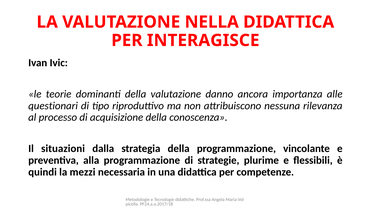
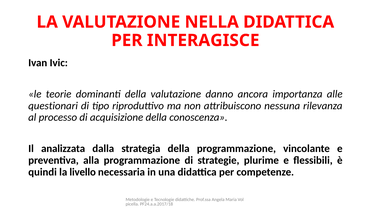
situazioni: situazioni -> analizzata
mezzi: mezzi -> livello
